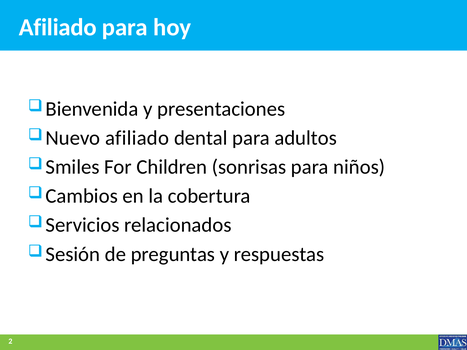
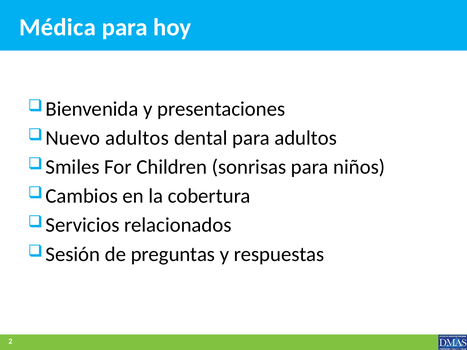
Afiliado at (58, 27): Afiliado -> Médica
afiliado at (137, 138): afiliado -> adultos
